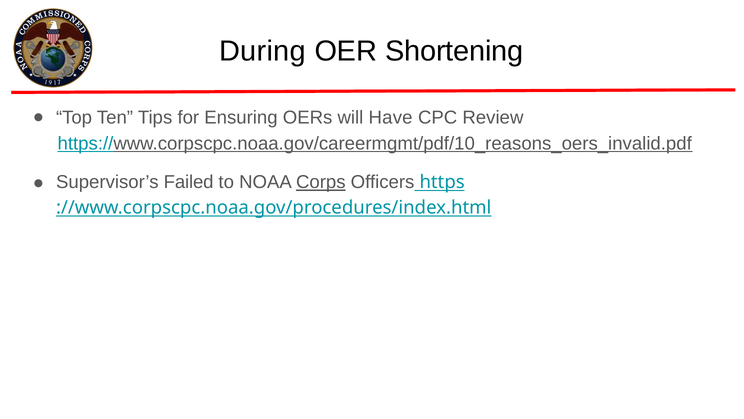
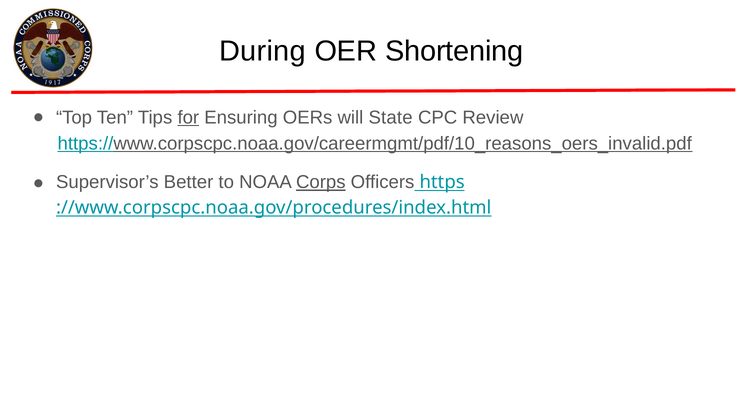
for underline: none -> present
Have: Have -> State
Failed: Failed -> Better
